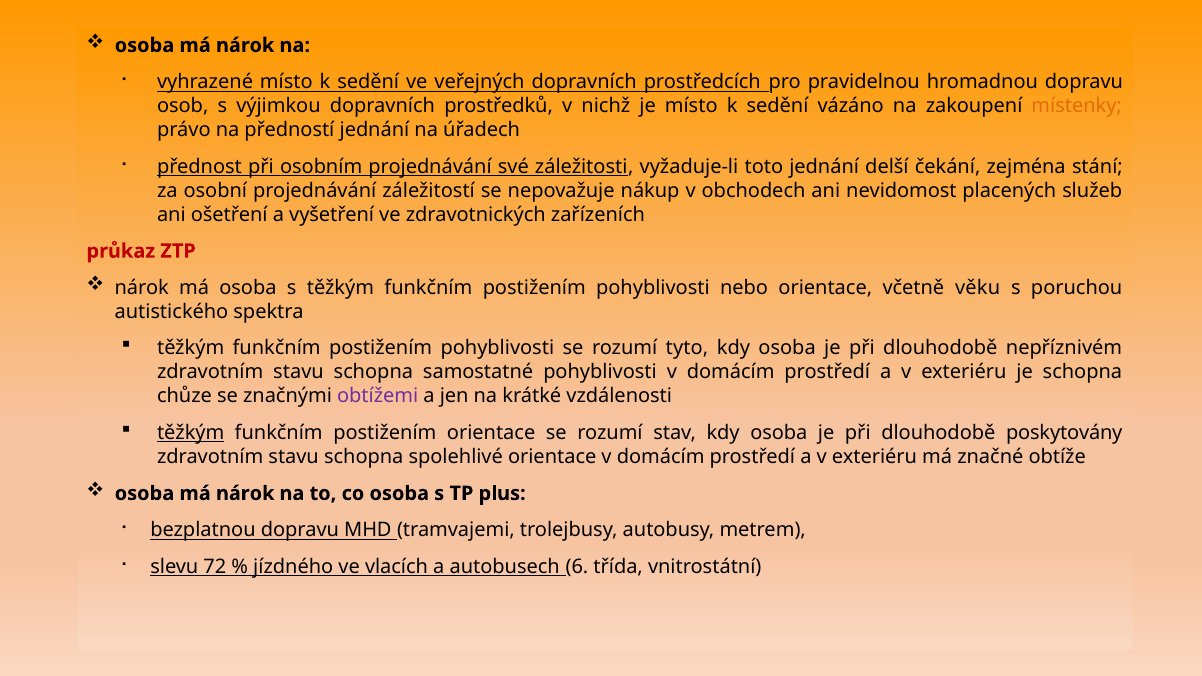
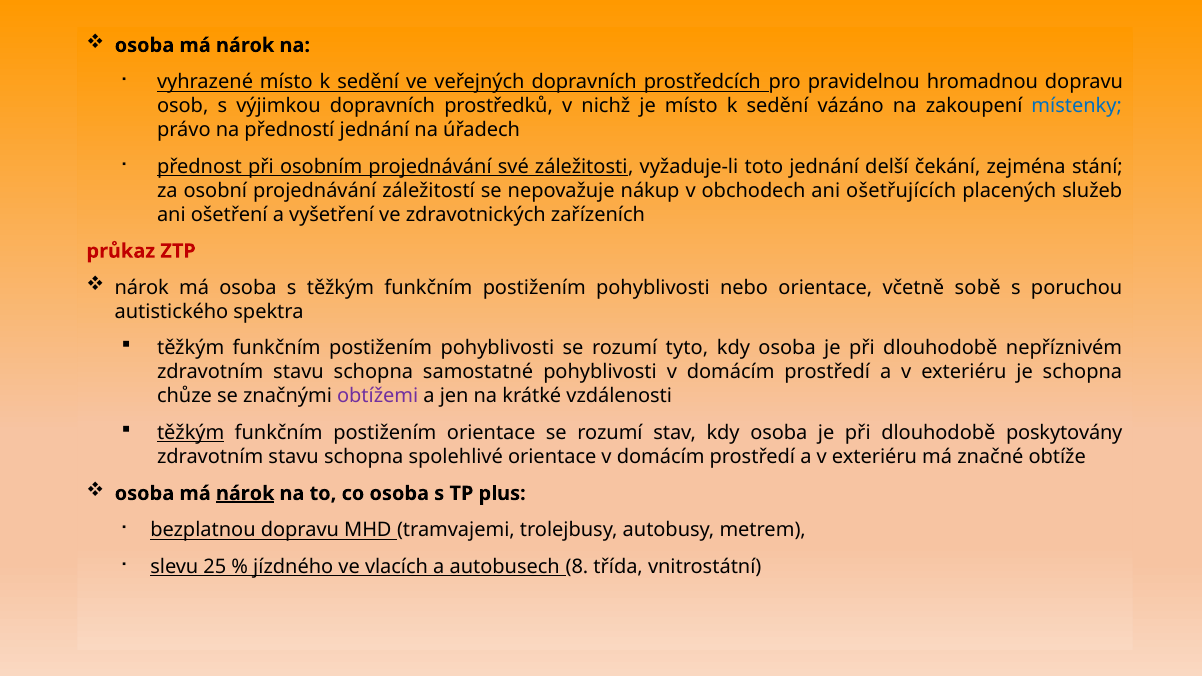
místenky colour: orange -> blue
nevidomost: nevidomost -> ošetřujících
věku: věku -> sobě
nárok at (245, 493) underline: none -> present
72: 72 -> 25
6: 6 -> 8
